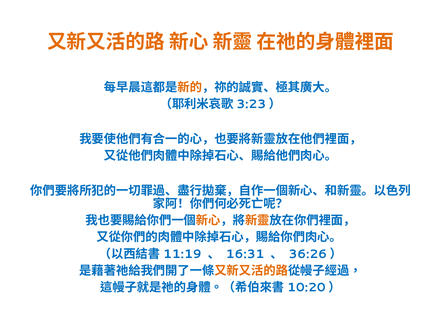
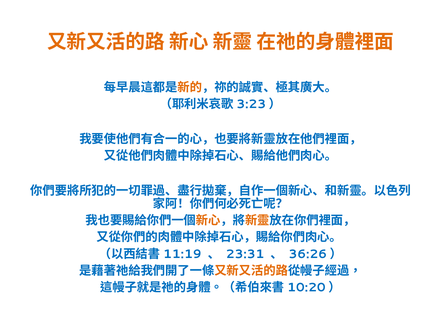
16:31: 16:31 -> 23:31
